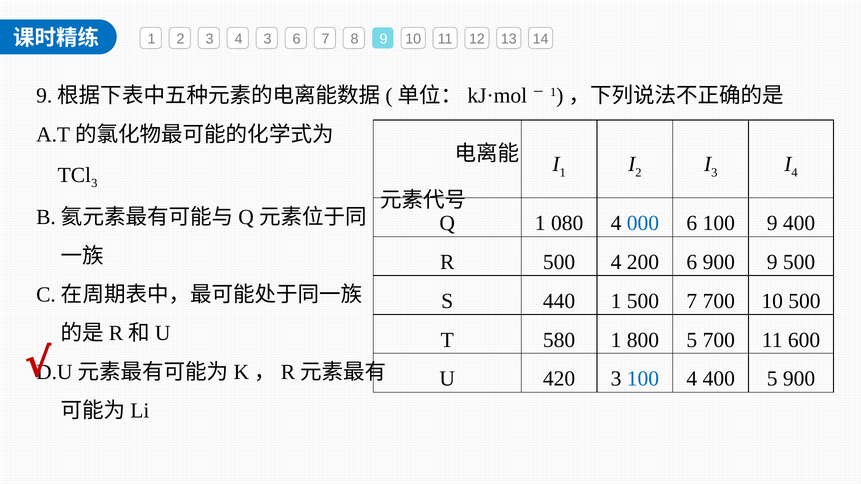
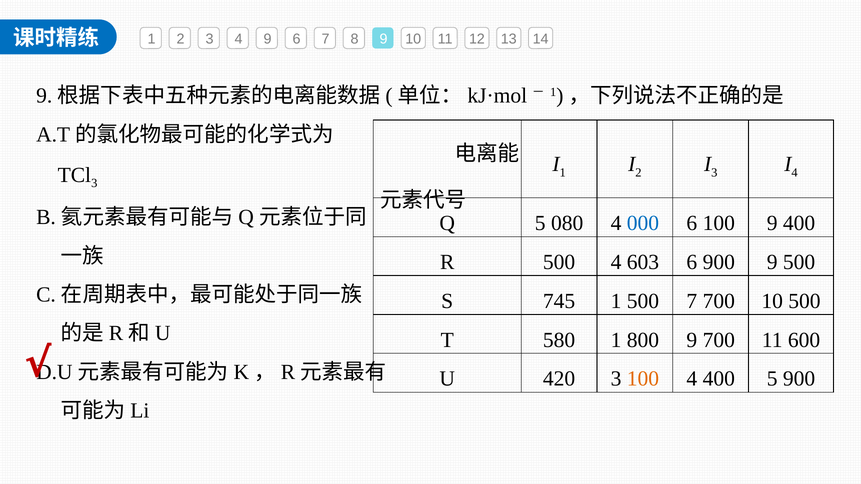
4 3: 3 -> 9
Q 1: 1 -> 5
200: 200 -> 603
440: 440 -> 745
800 5: 5 -> 9
100 at (643, 379) colour: blue -> orange
